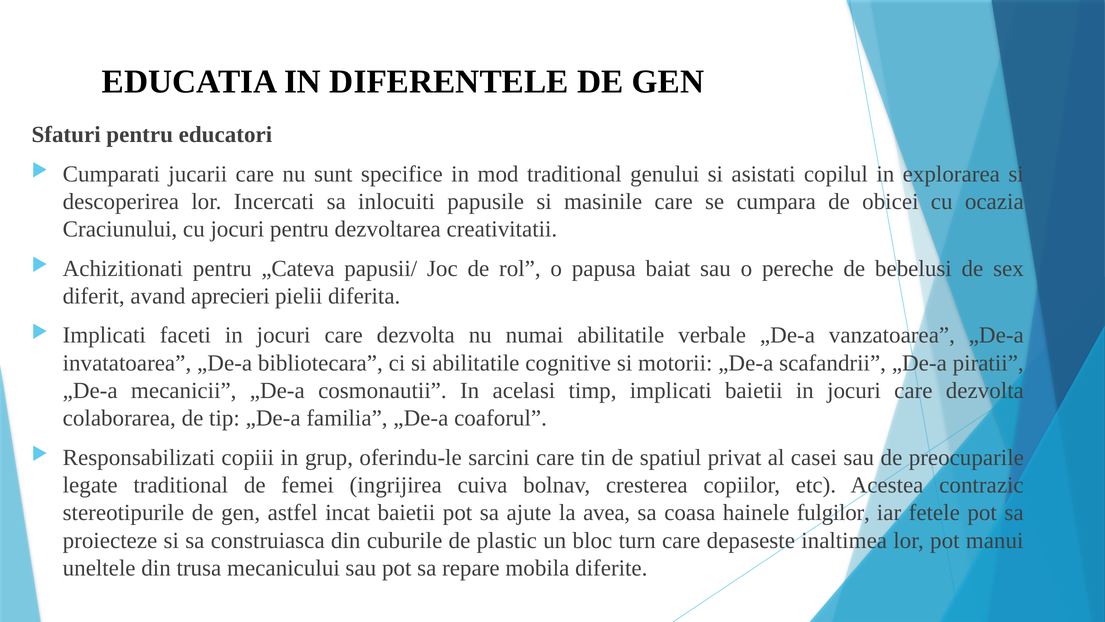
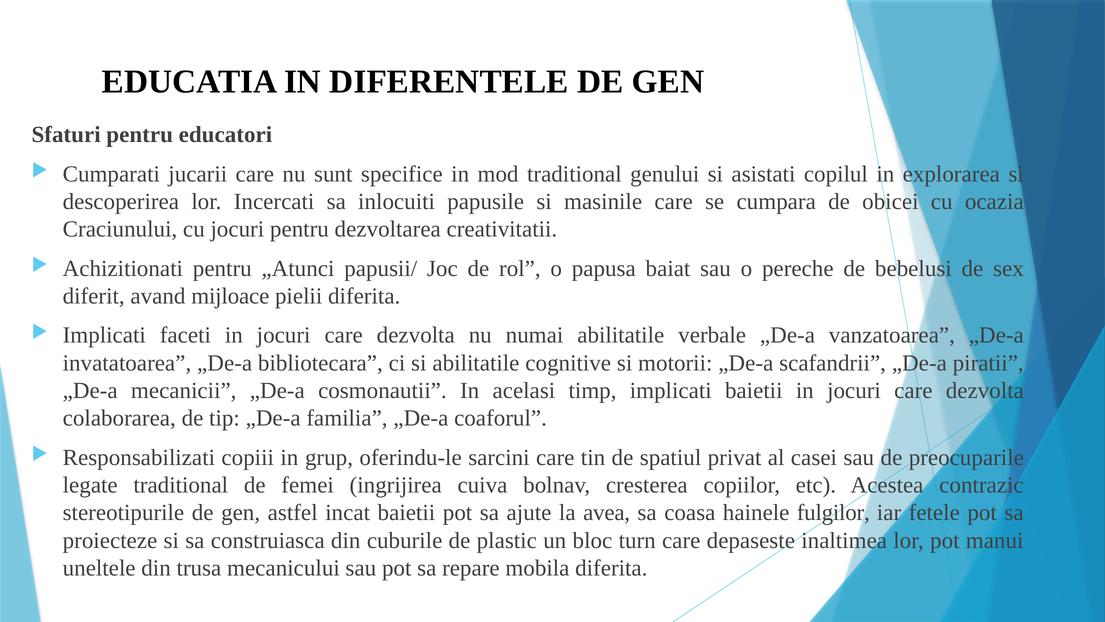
„Cateva: „Cateva -> „Atunci
aprecieri: aprecieri -> mijloace
mobila diferite: diferite -> diferita
